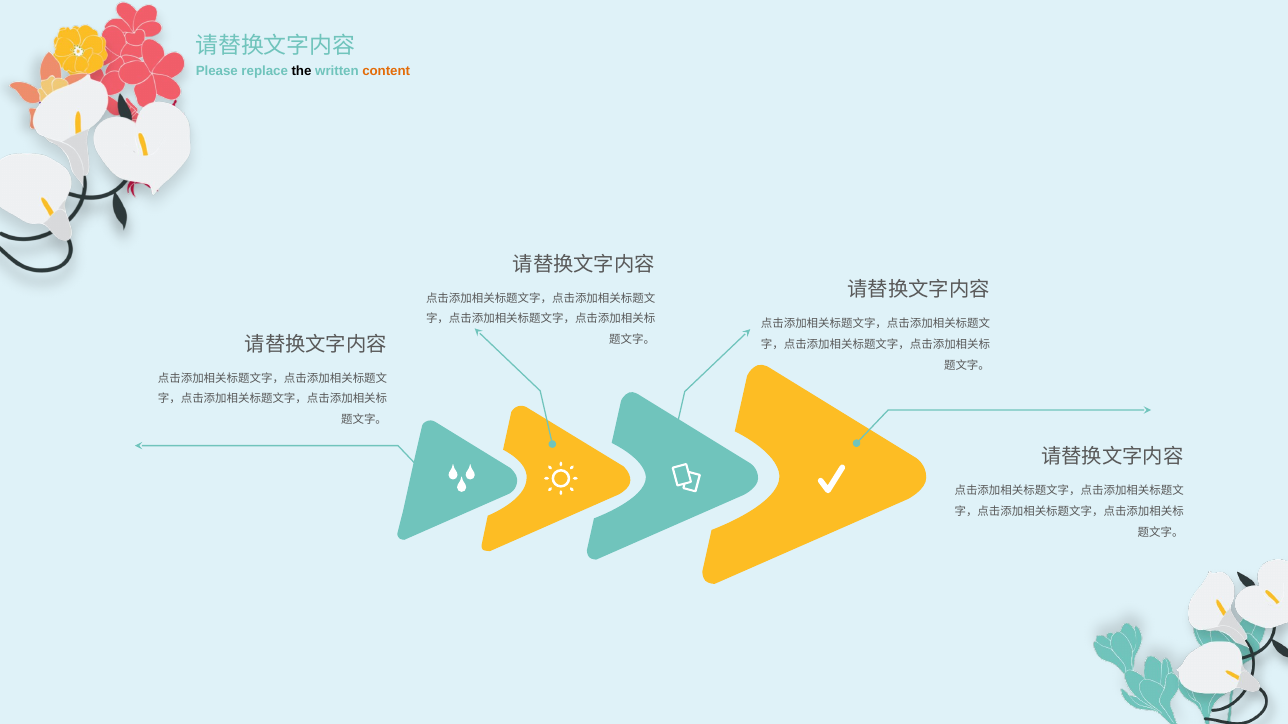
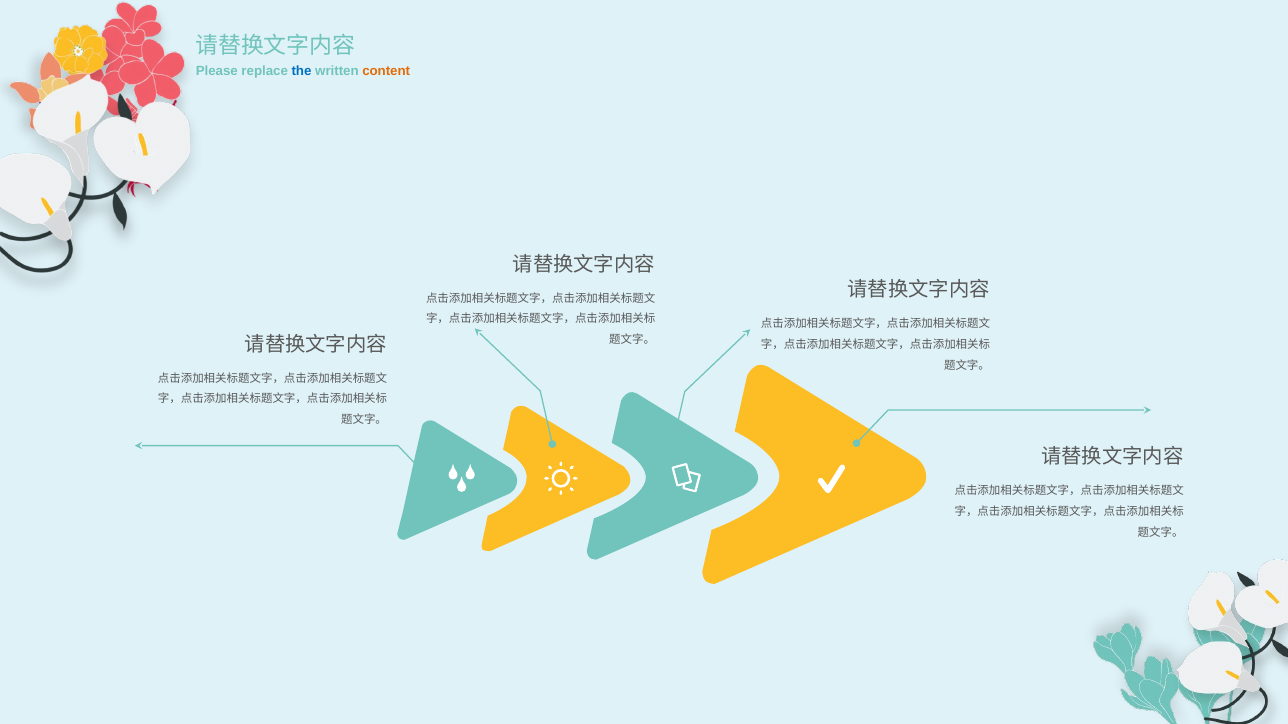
the colour: black -> blue
